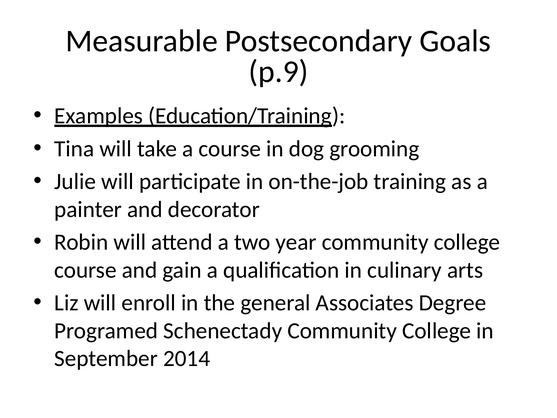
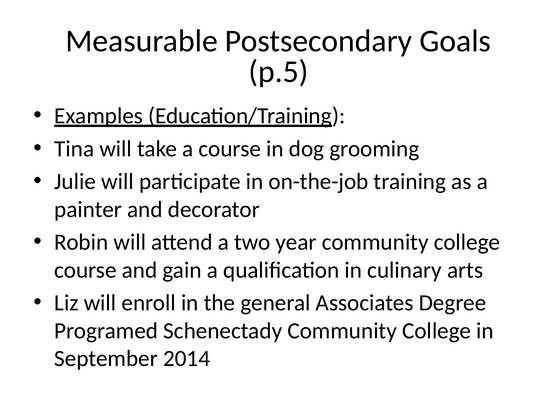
p.9: p.9 -> p.5
